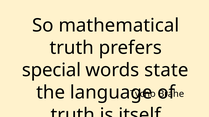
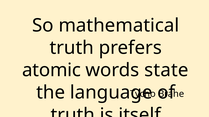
special: special -> atomic
